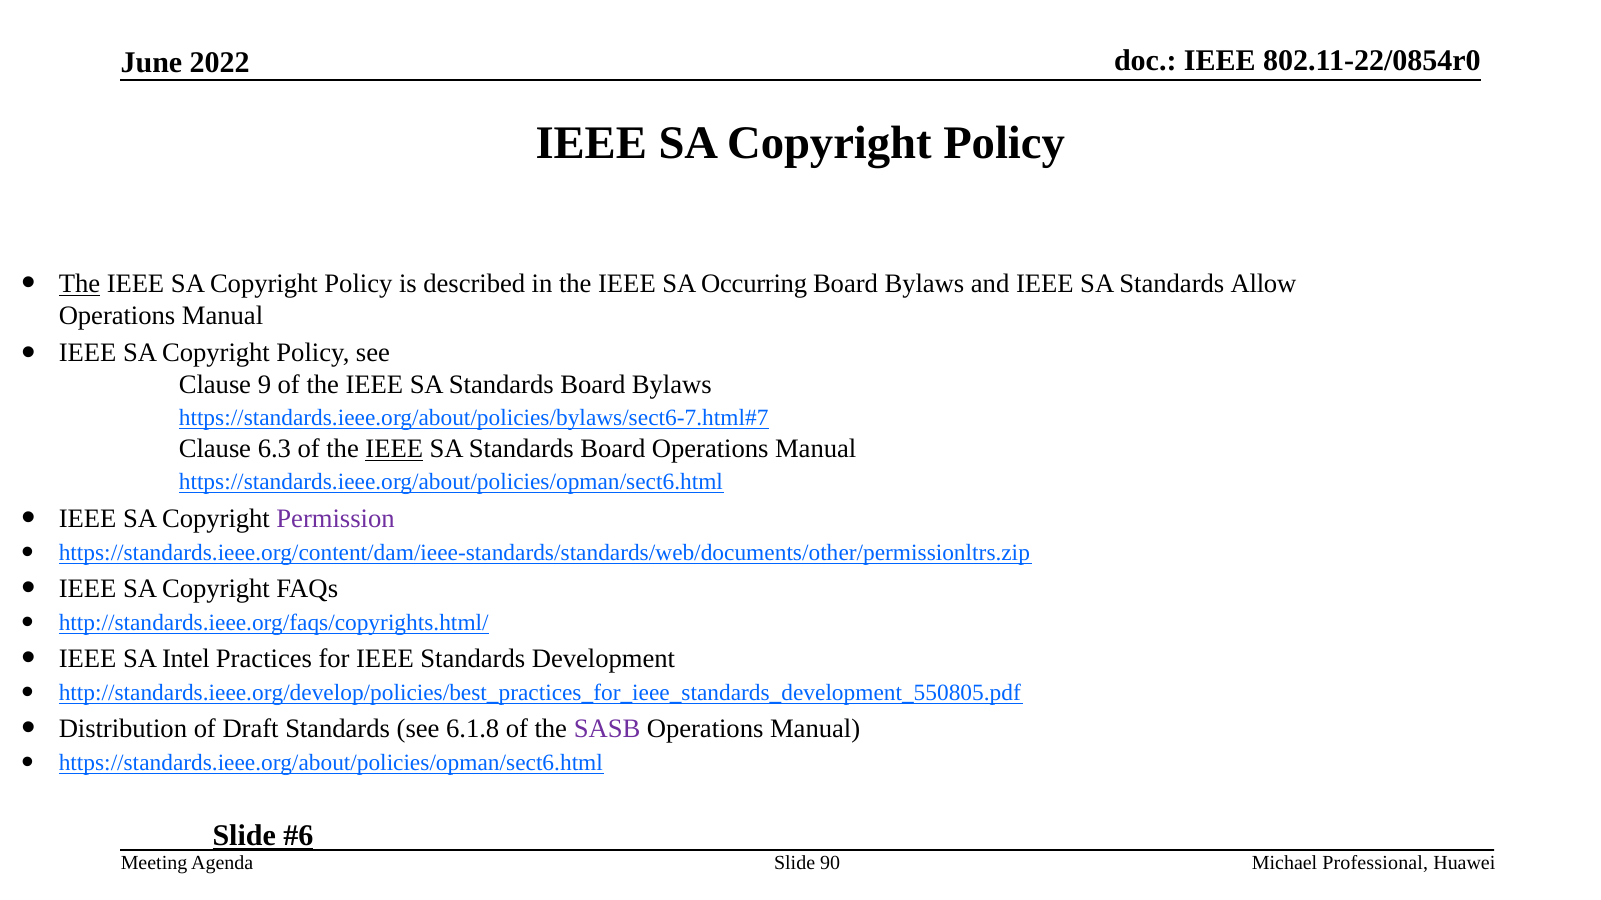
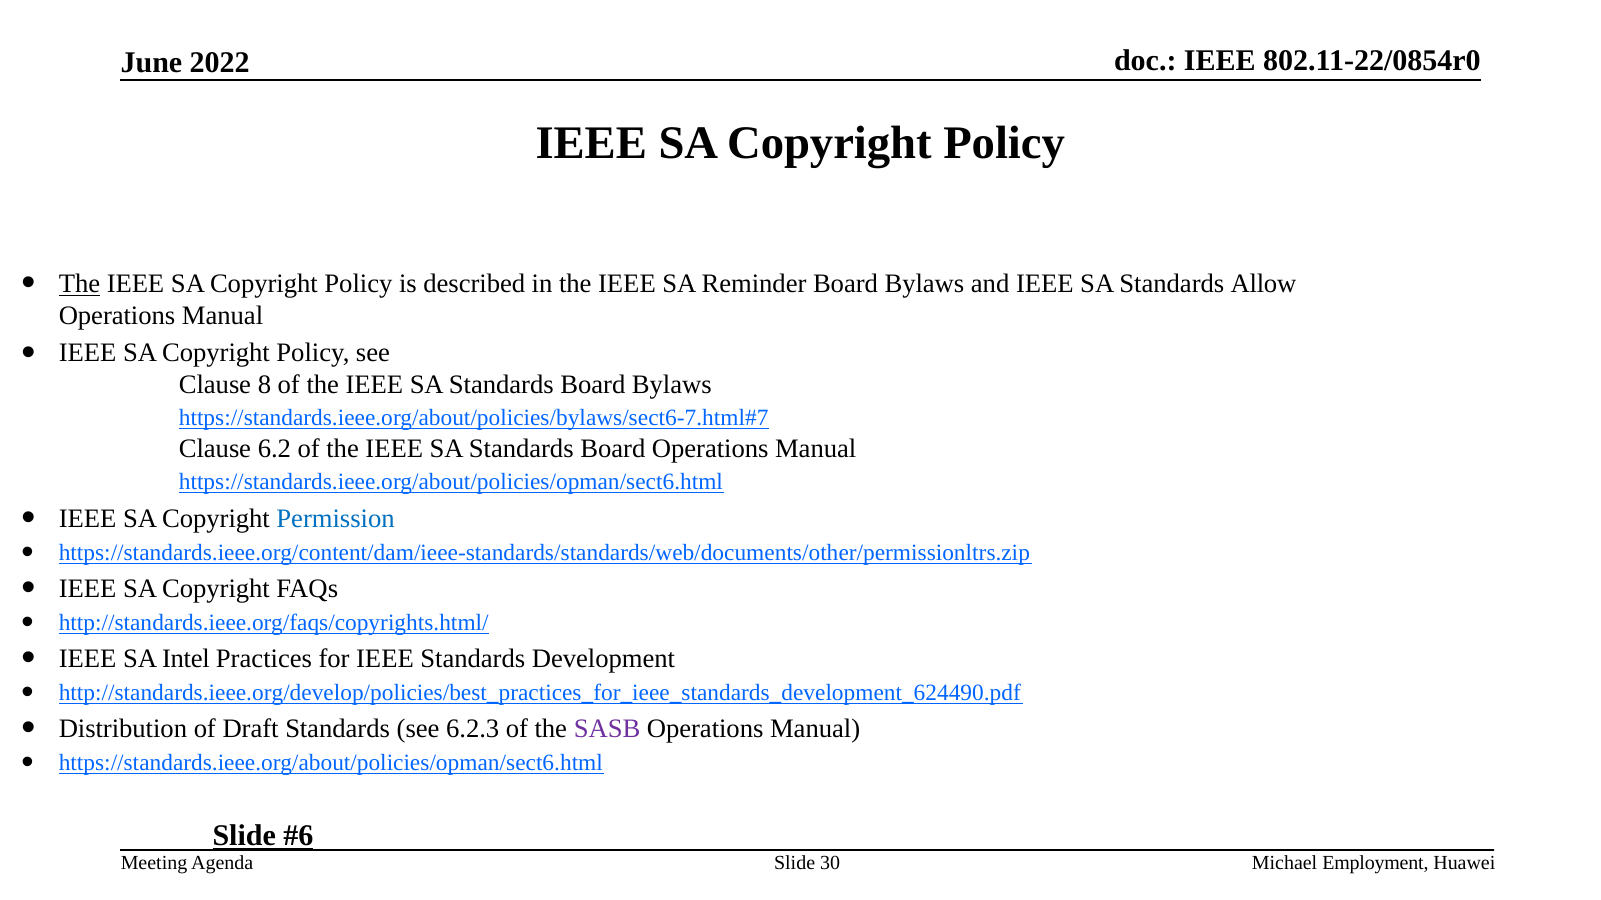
Occurring: Occurring -> Reminder
9: 9 -> 8
6.3: 6.3 -> 6.2
IEEE at (394, 449) underline: present -> none
Permission colour: purple -> blue
http://standards.ieee.org/develop/policies/best_practices_for_ieee_standards_development_550805.pdf: http://standards.ieee.org/develop/policies/best_practices_for_ieee_standards_development_550805.pdf -> http://standards.ieee.org/develop/policies/best_practices_for_ieee_standards_development_624490.pdf
6.1.8: 6.1.8 -> 6.2.3
90: 90 -> 30
Professional: Professional -> Employment
